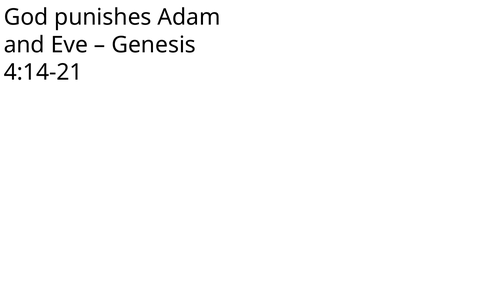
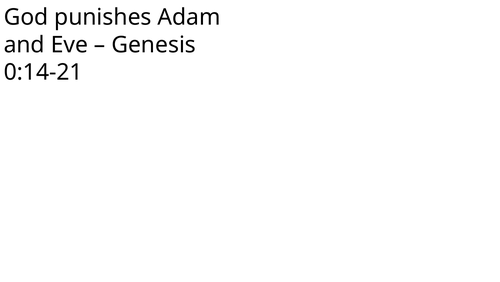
4:14-21: 4:14-21 -> 0:14-21
